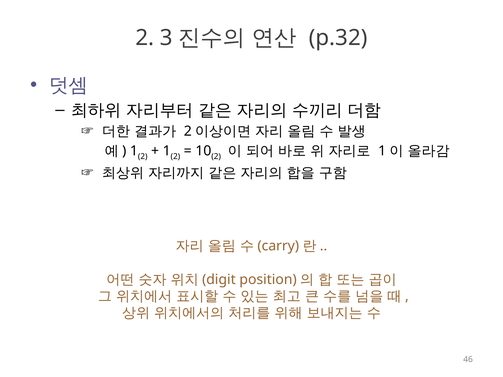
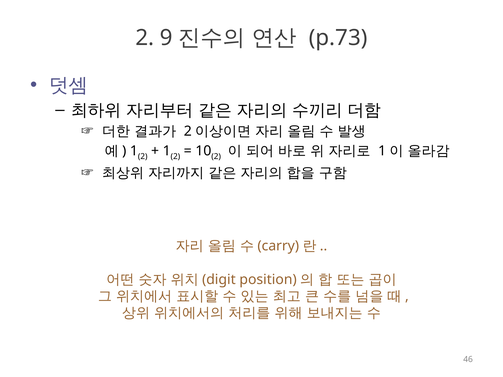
3: 3 -> 9
p.32: p.32 -> p.73
